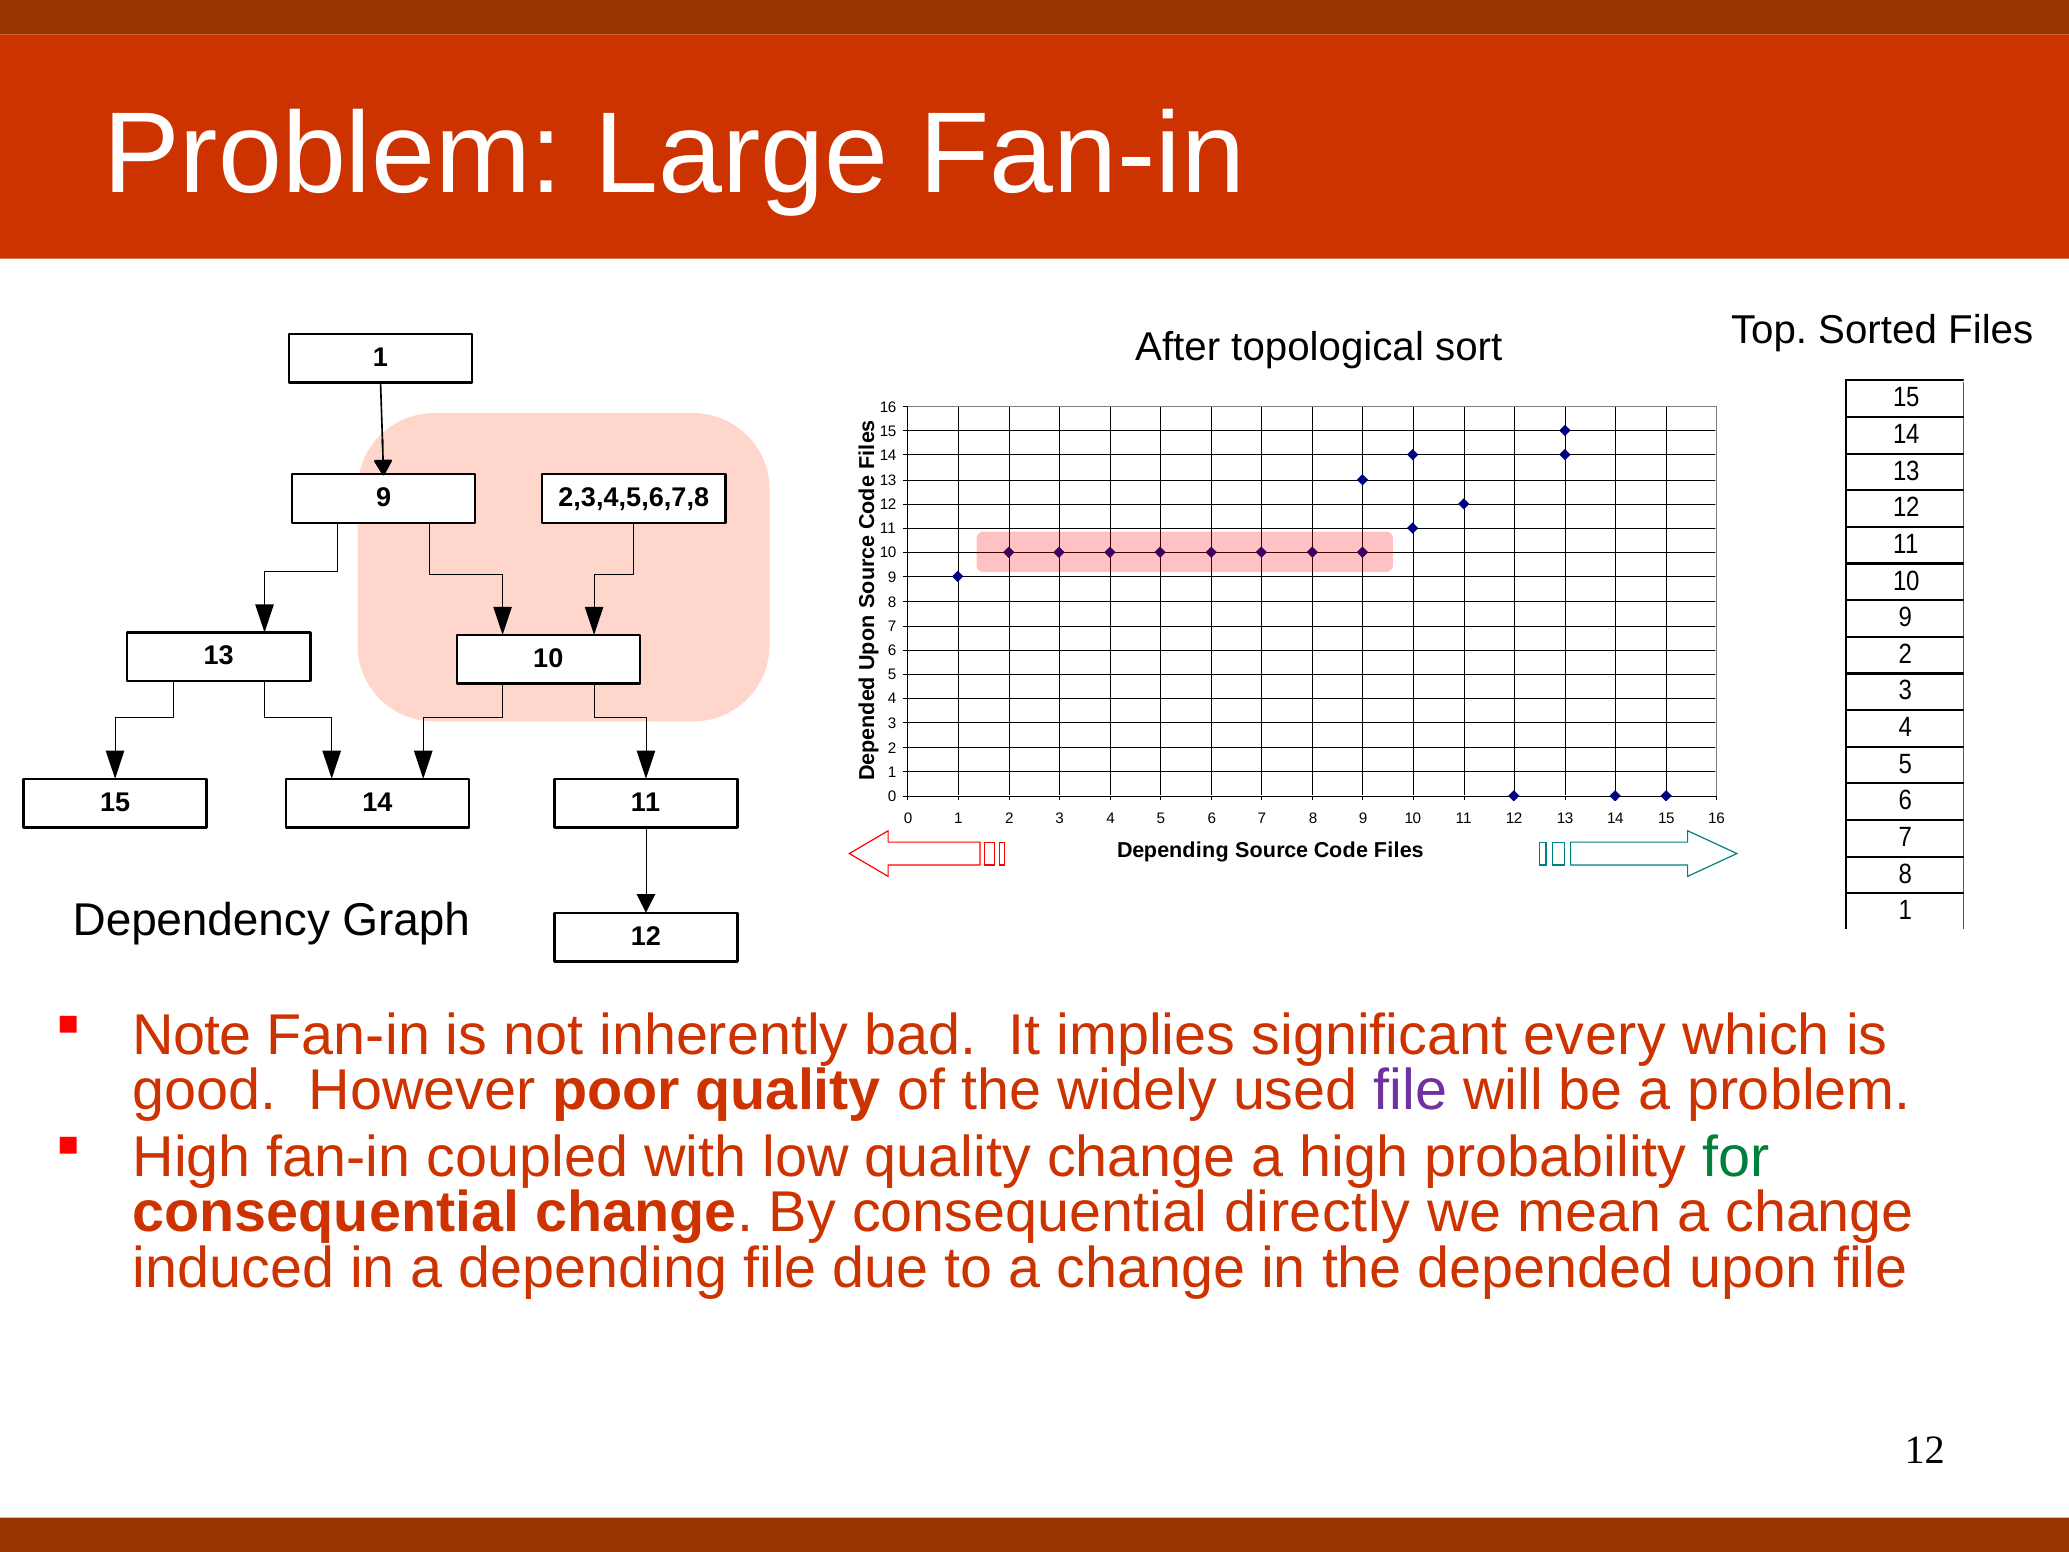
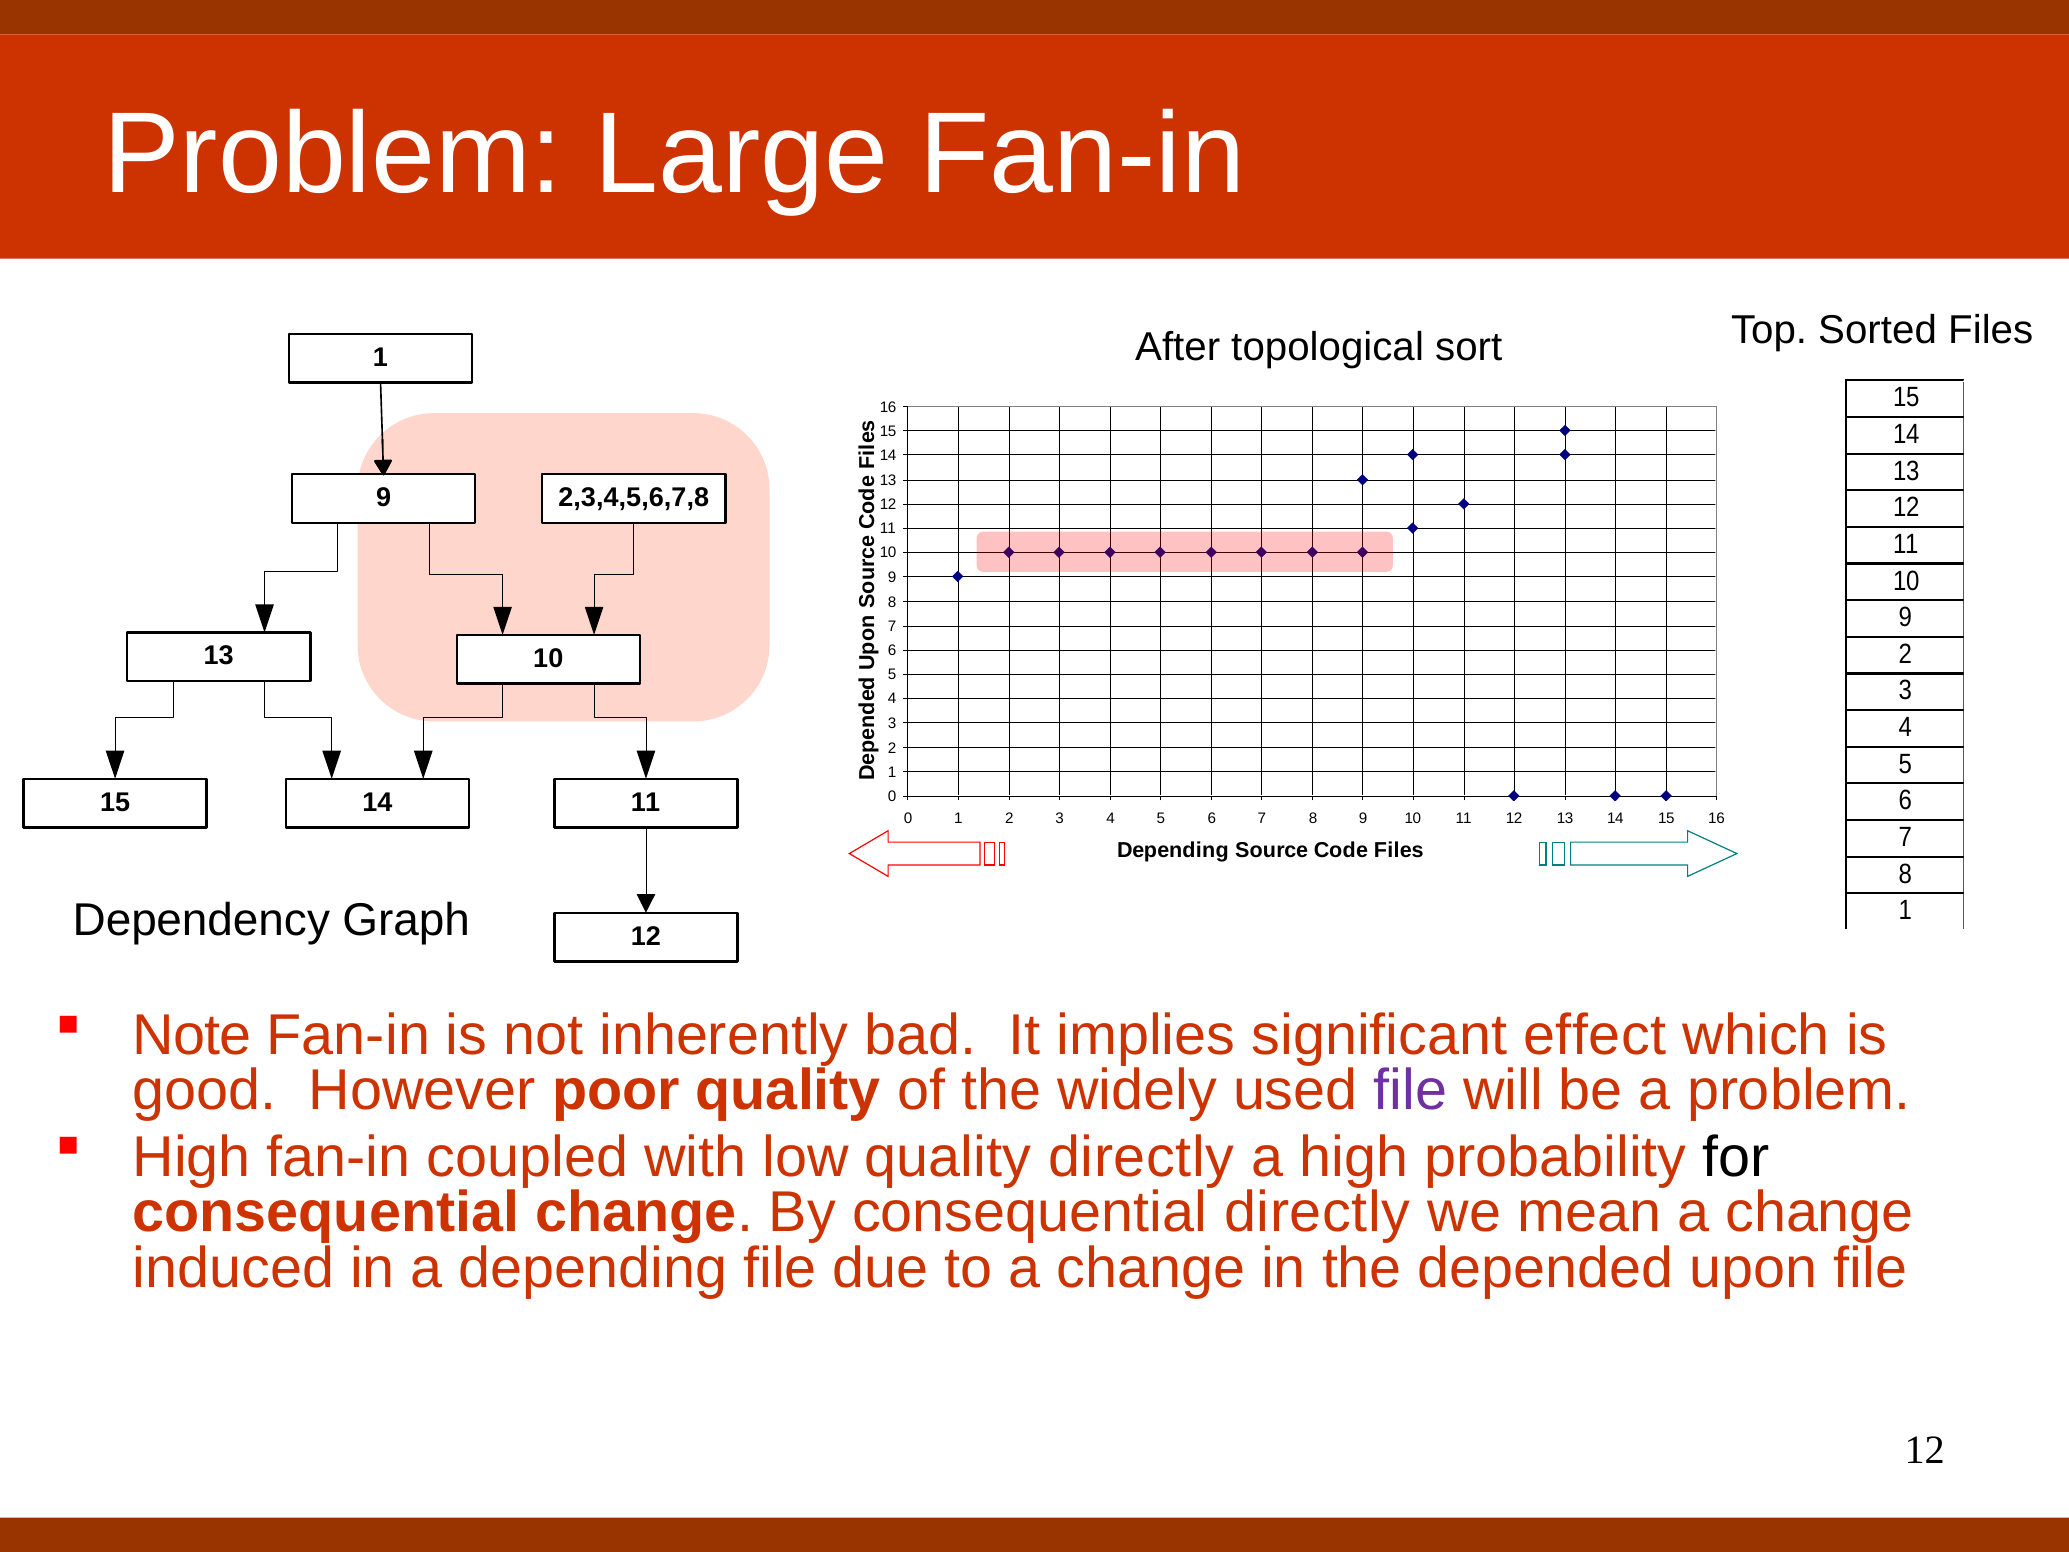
every: every -> effect
quality change: change -> directly
for colour: green -> black
